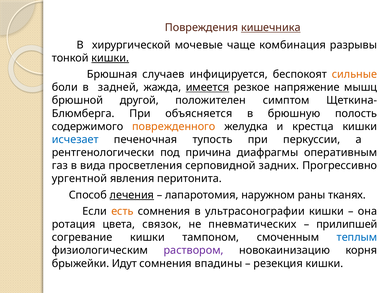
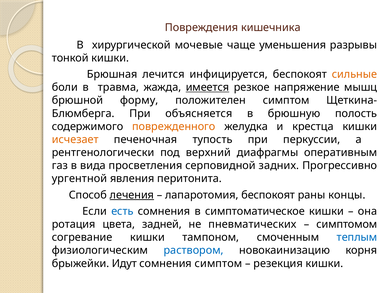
кишечника underline: present -> none
комбинация: комбинация -> уменьшения
кишки at (110, 58) underline: present -> none
случаев: случаев -> лечится
задней: задней -> травма
другой: другой -> форму
исчезает colour: blue -> orange
причина: причина -> верхний
лапаротомия наружном: наружном -> беспокоят
тканях: тканях -> концы
есть colour: orange -> blue
ультрасонографии: ультрасонографии -> симптоматическое
связок: связок -> задней
прилипшей: прилипшей -> симптомом
раствором colour: purple -> blue
сомнения впадины: впадины -> симптом
